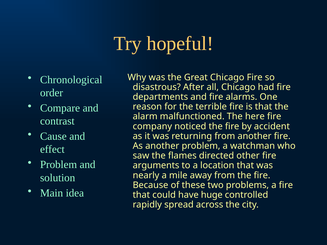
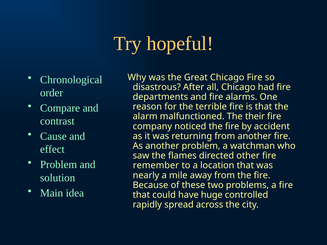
here: here -> their
arguments: arguments -> remember
